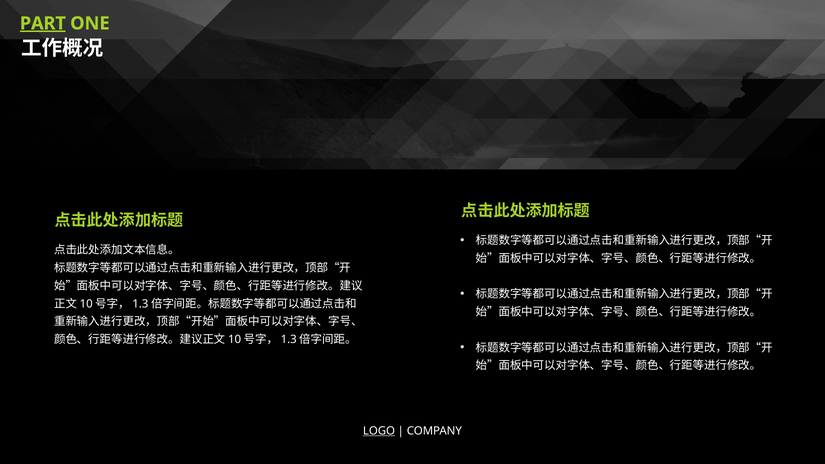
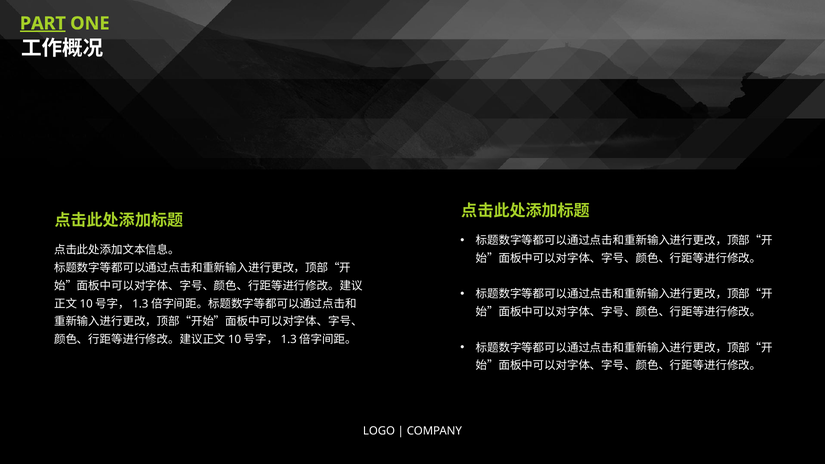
LOGO underline: present -> none
